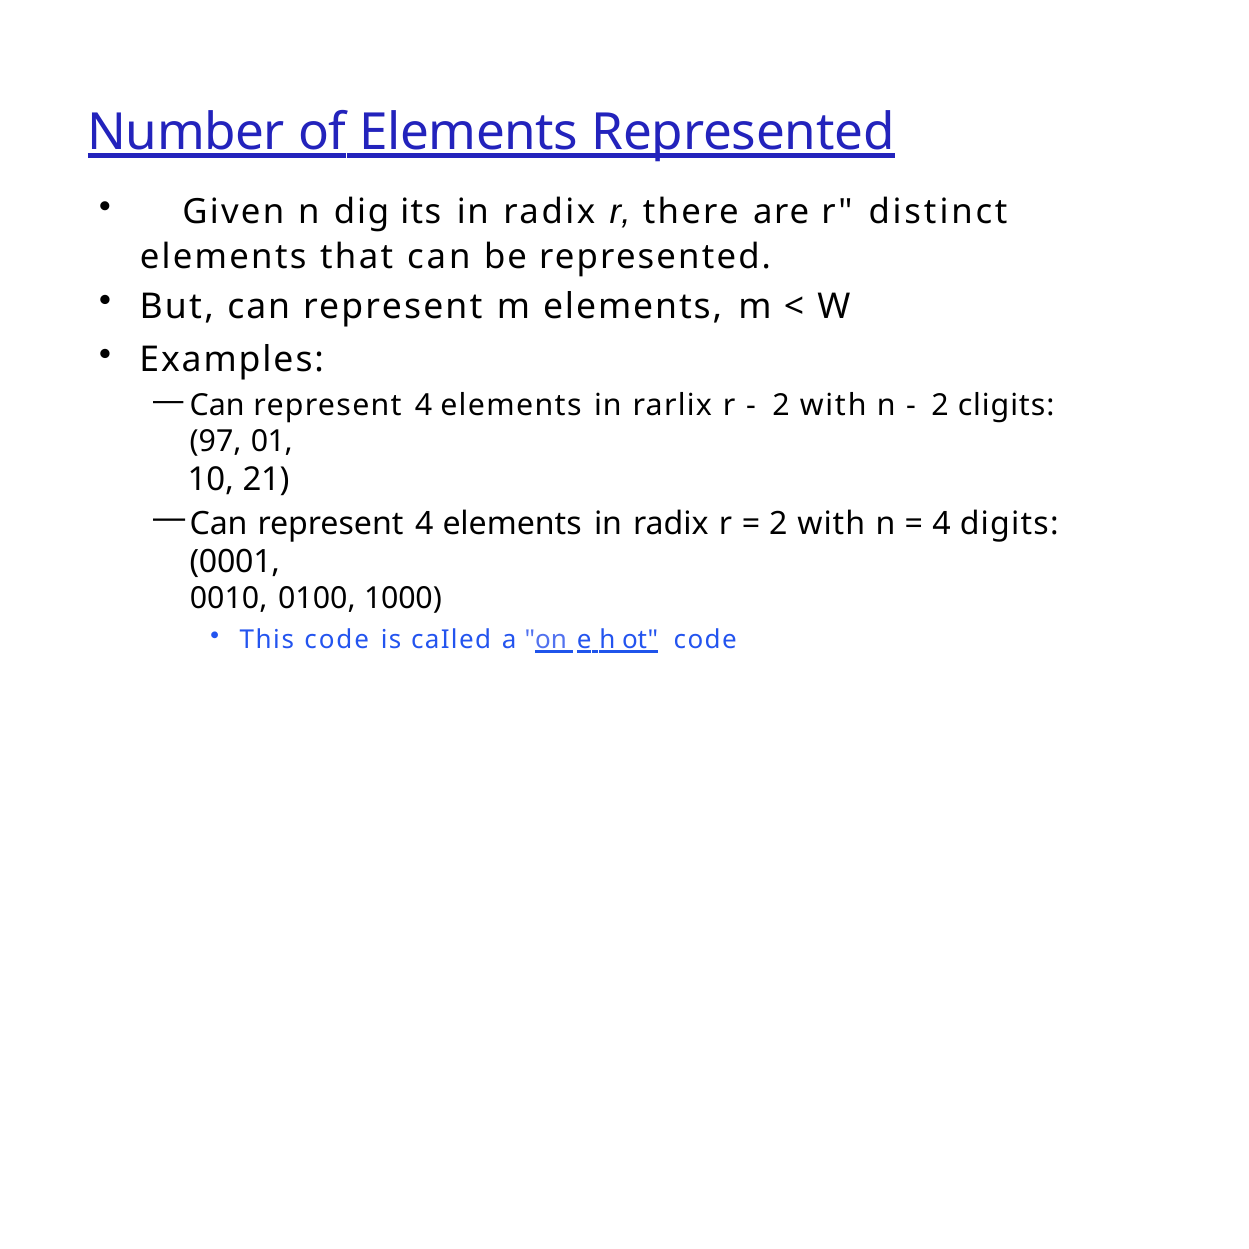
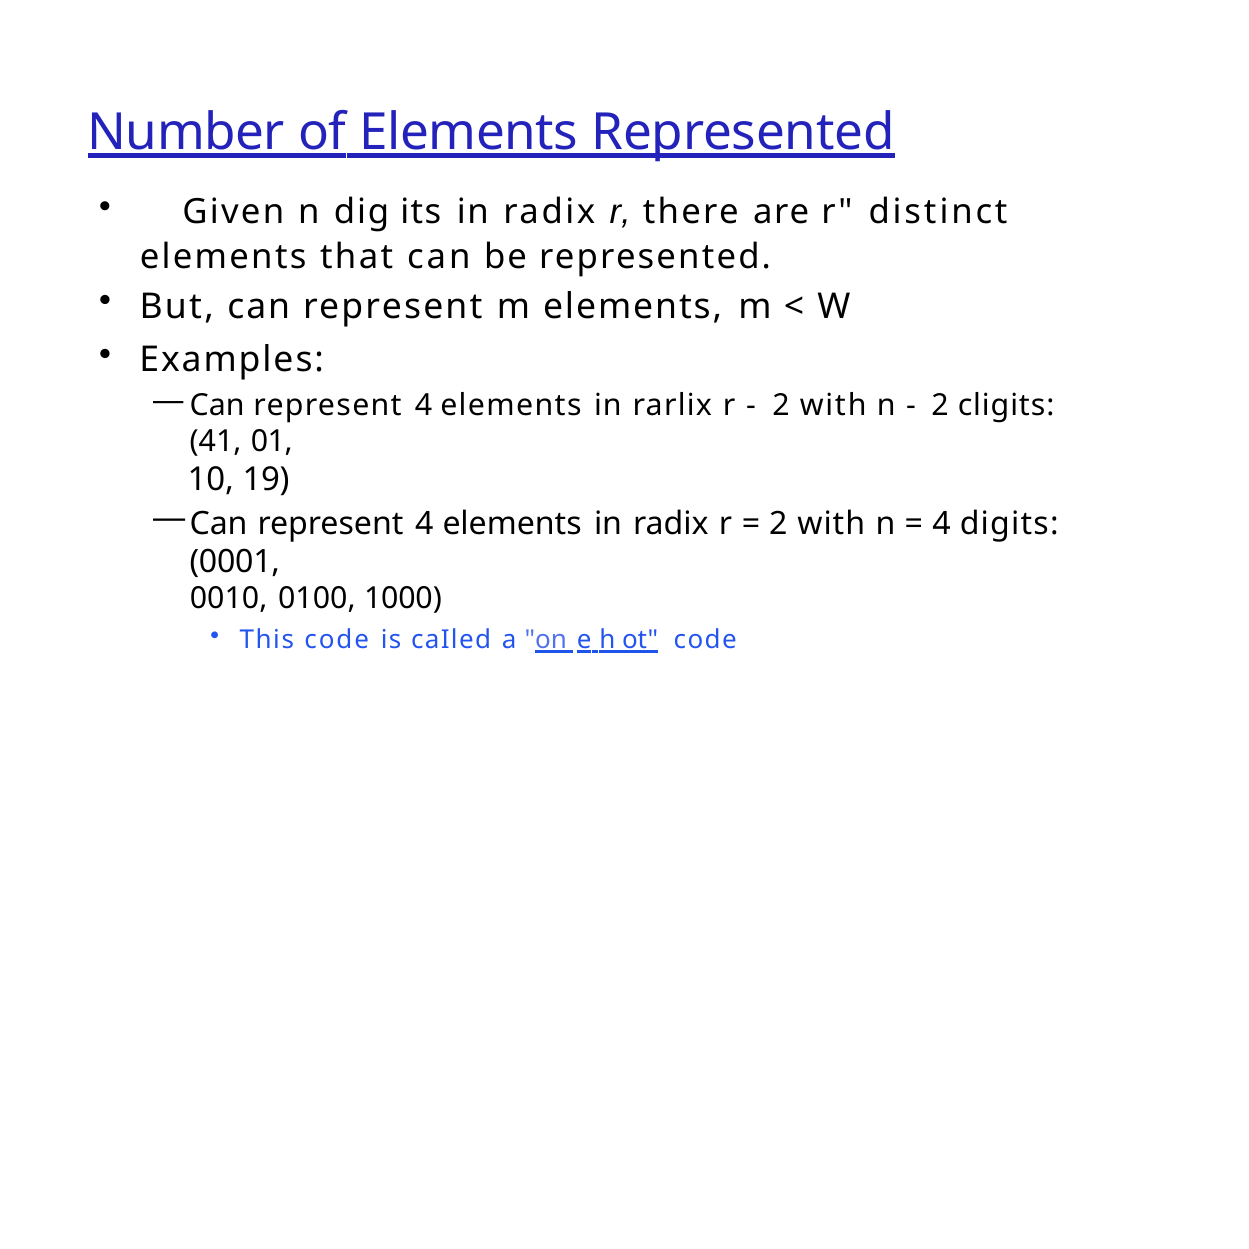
97: 97 -> 41
21: 21 -> 19
